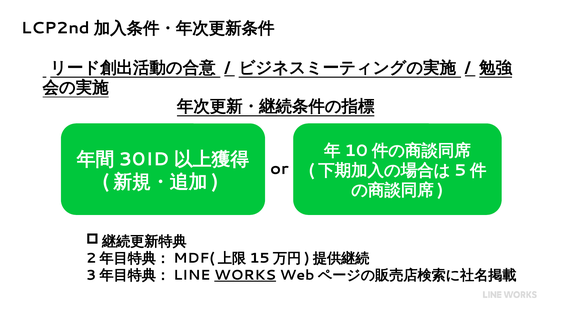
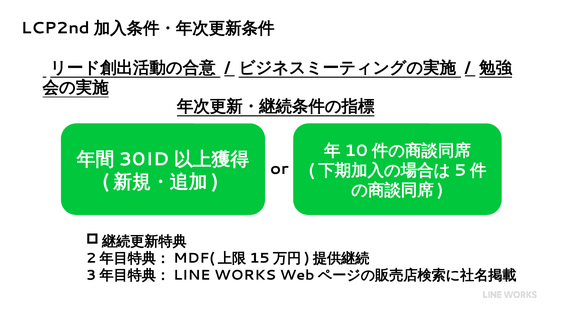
WORKS underline: present -> none
